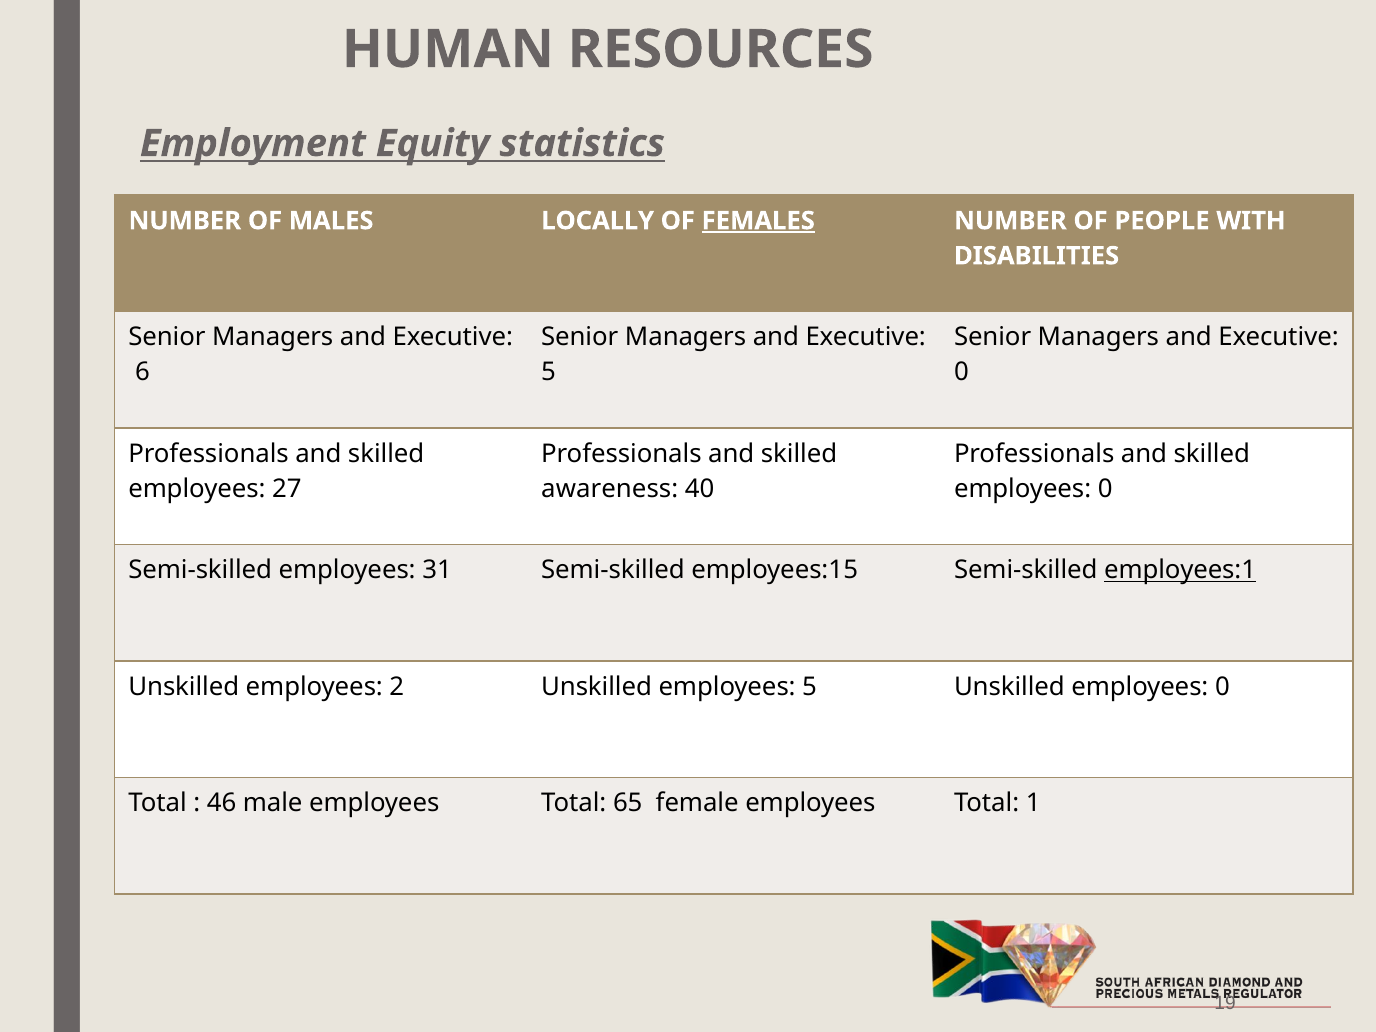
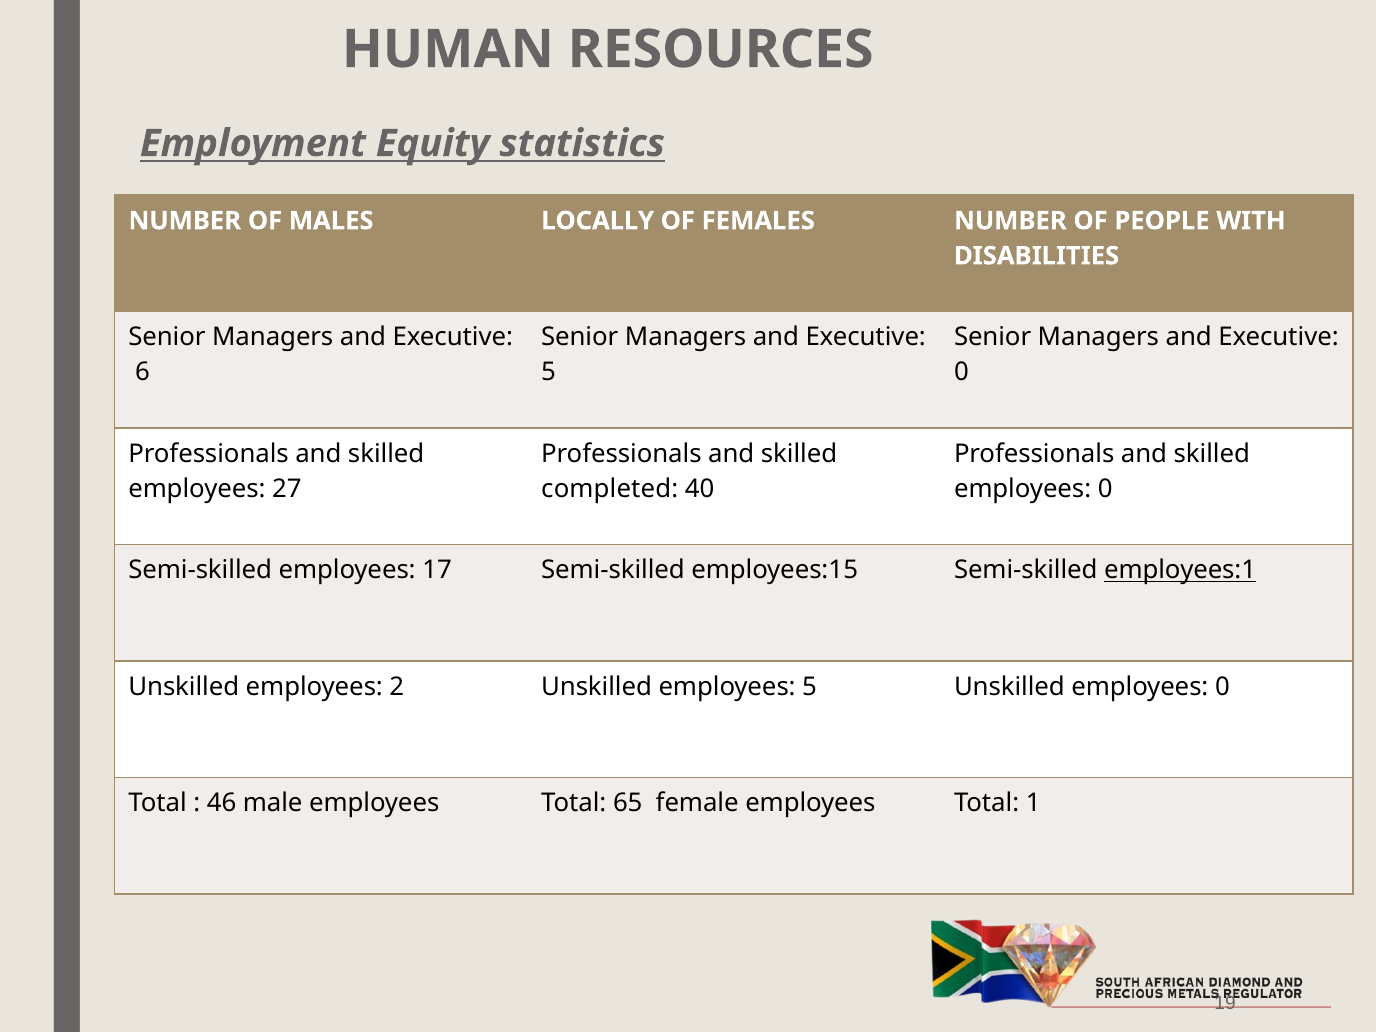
FEMALES underline: present -> none
awareness: awareness -> completed
31: 31 -> 17
